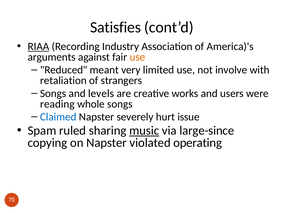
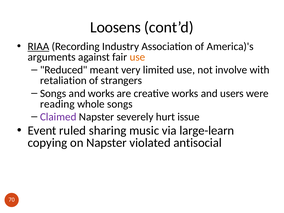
Satisfies: Satisfies -> Loosens
and levels: levels -> works
Claimed colour: blue -> purple
Spam: Spam -> Event
music underline: present -> none
large-since: large-since -> large-learn
operating: operating -> antisocial
